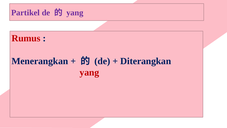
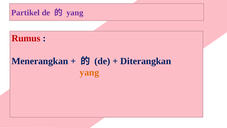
yang at (89, 72) colour: red -> orange
